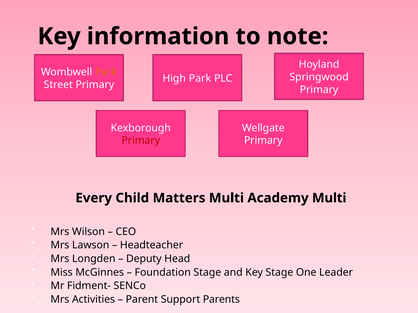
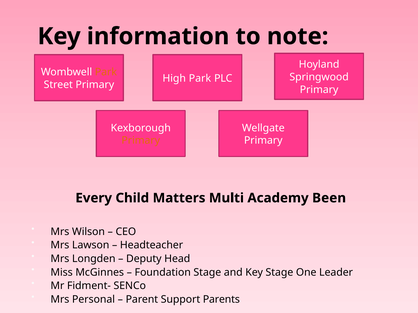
Primary at (141, 141) colour: red -> orange
Academy Multi: Multi -> Been
Activities: Activities -> Personal
